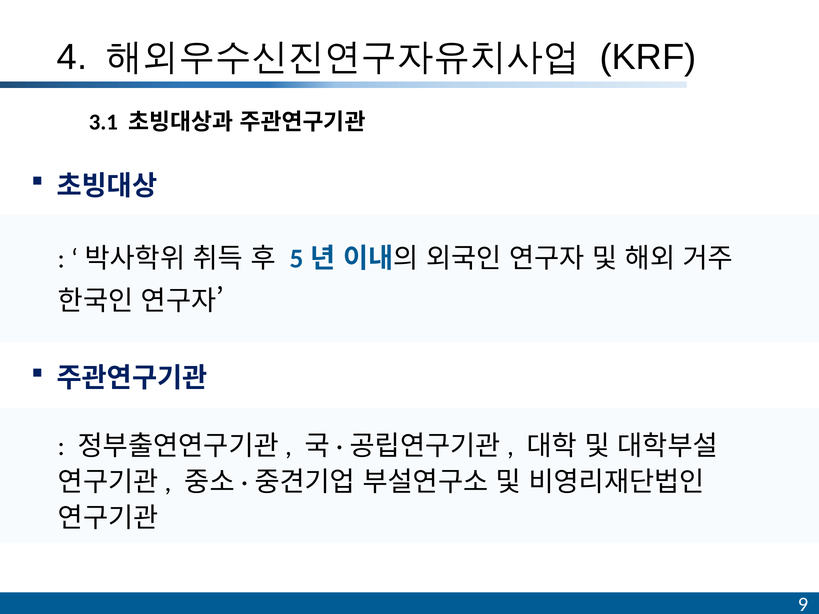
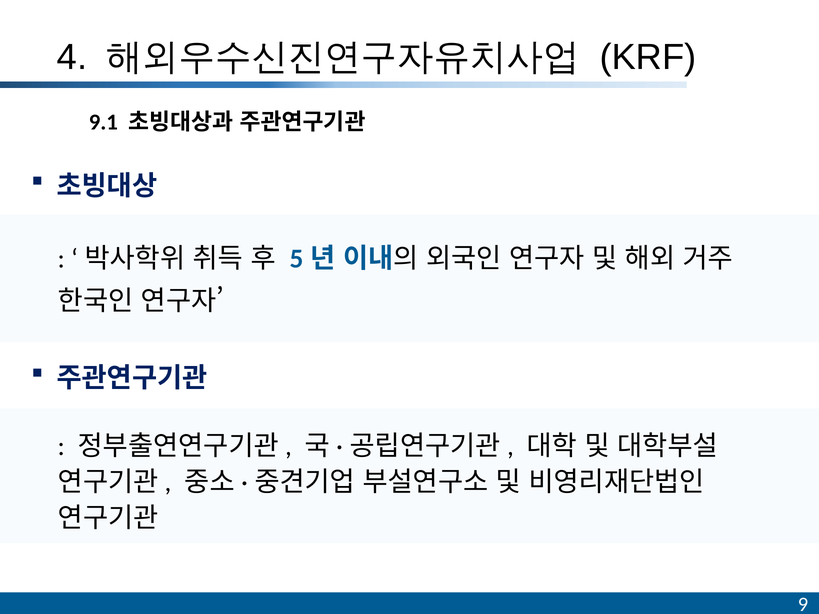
3.1: 3.1 -> 9.1
